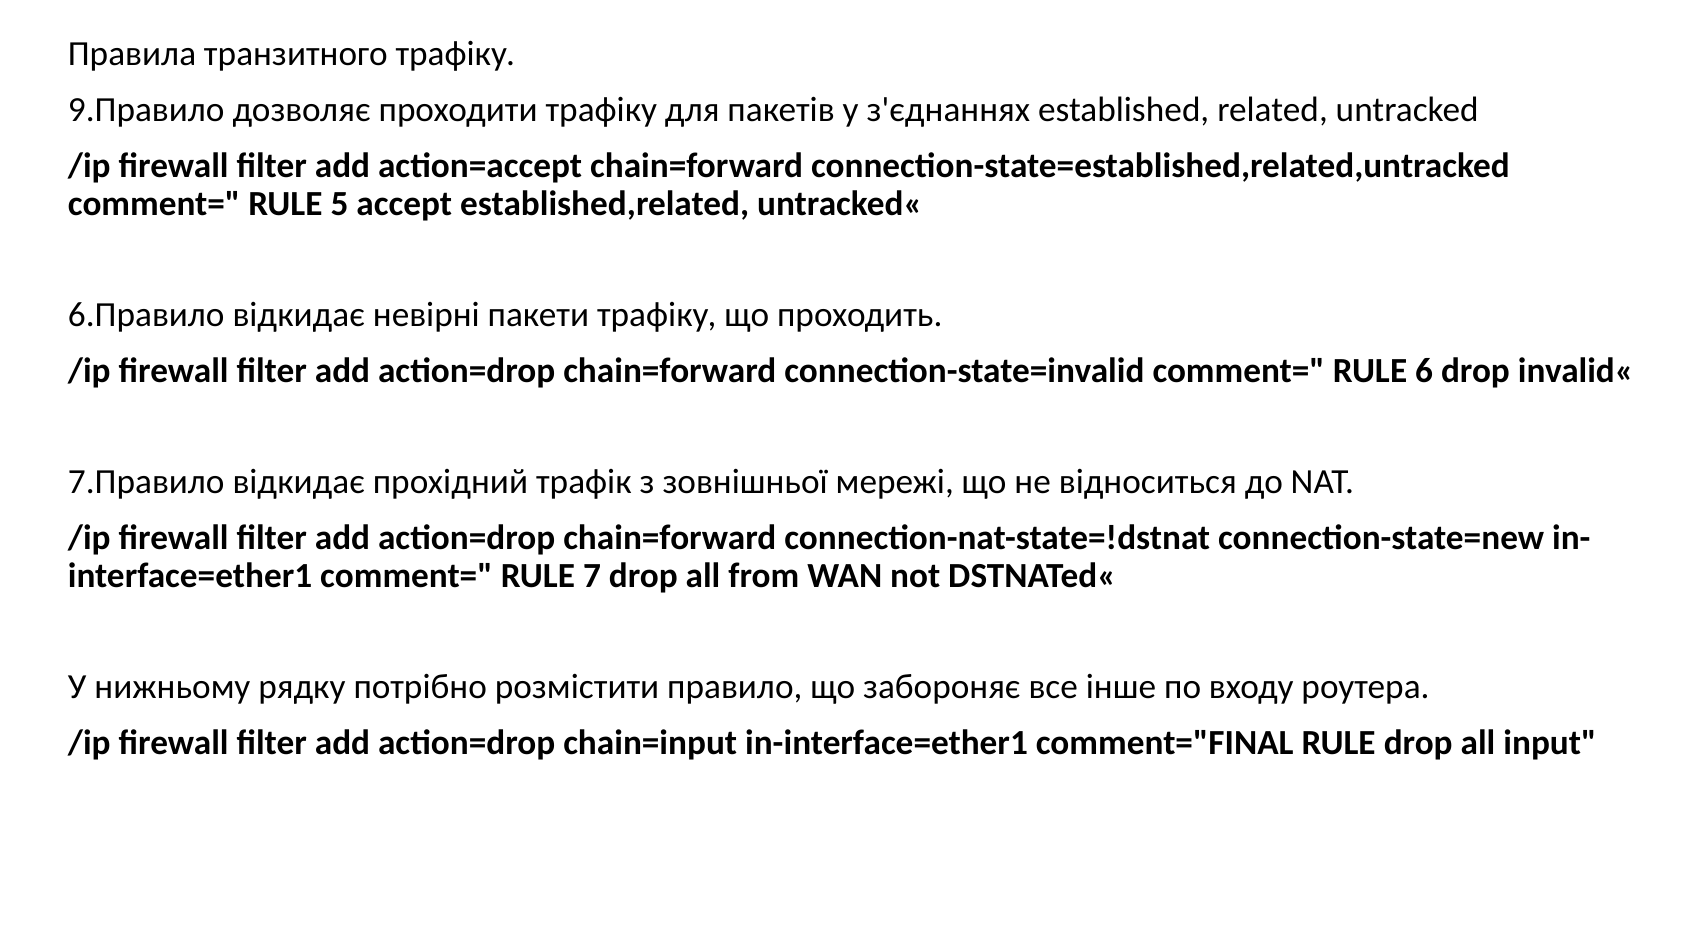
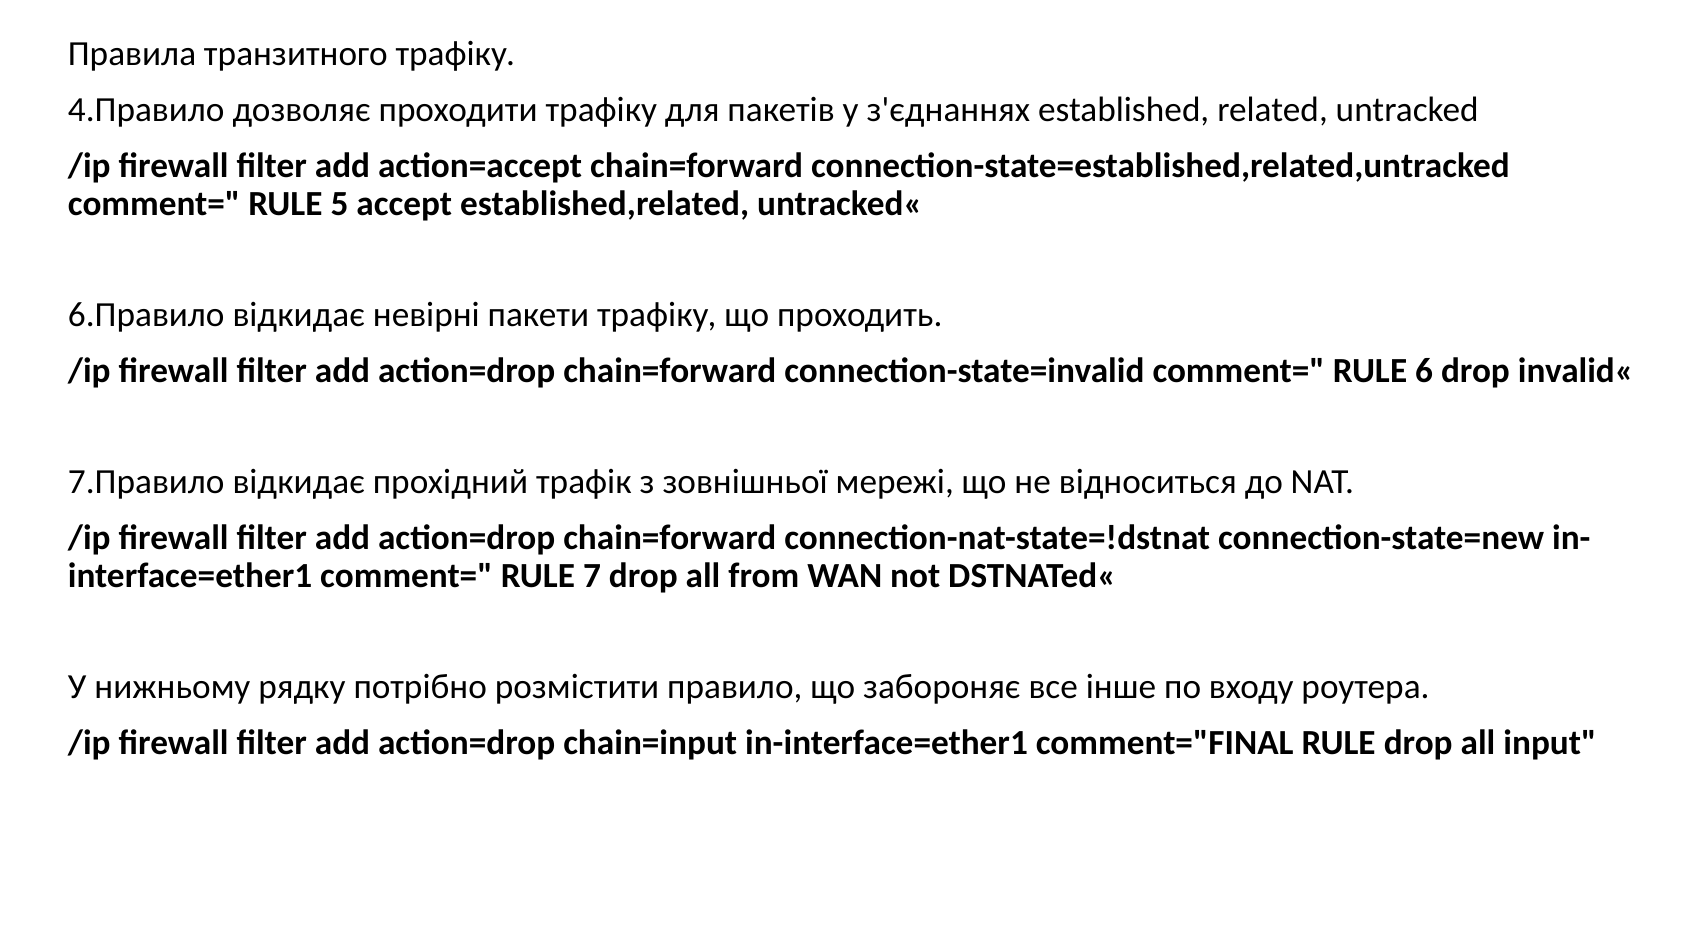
9.Правило: 9.Правило -> 4.Правило
